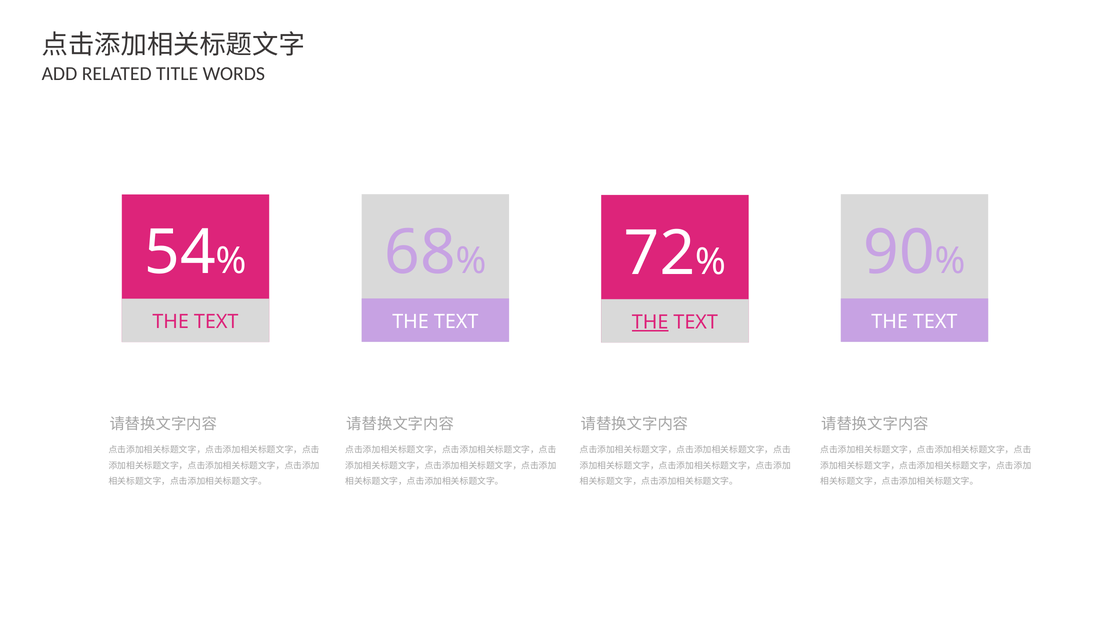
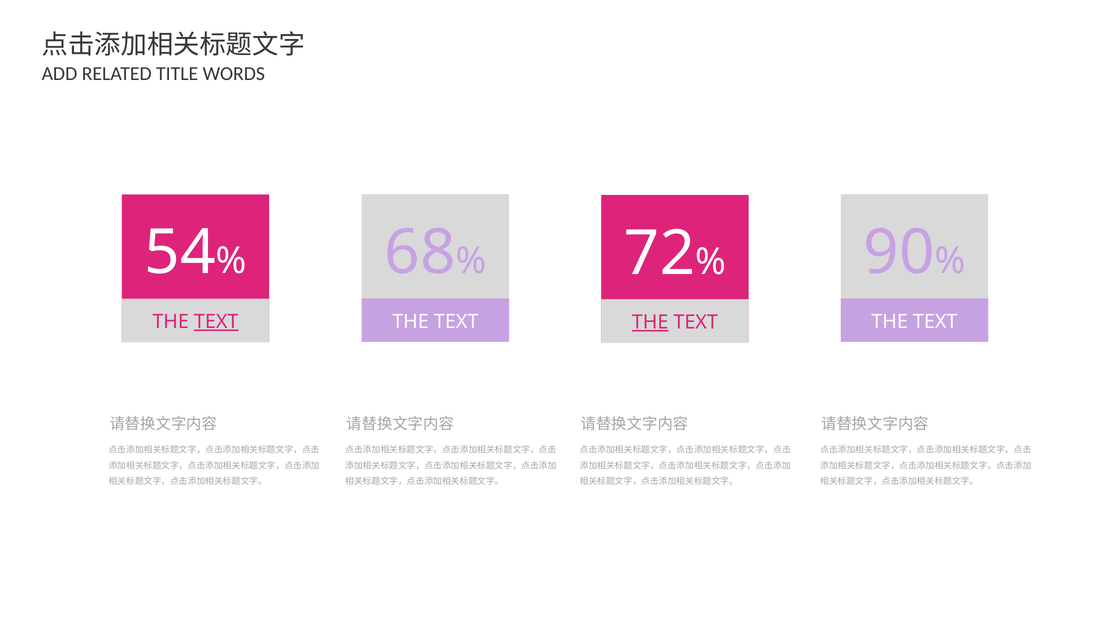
TEXT at (216, 321) underline: none -> present
